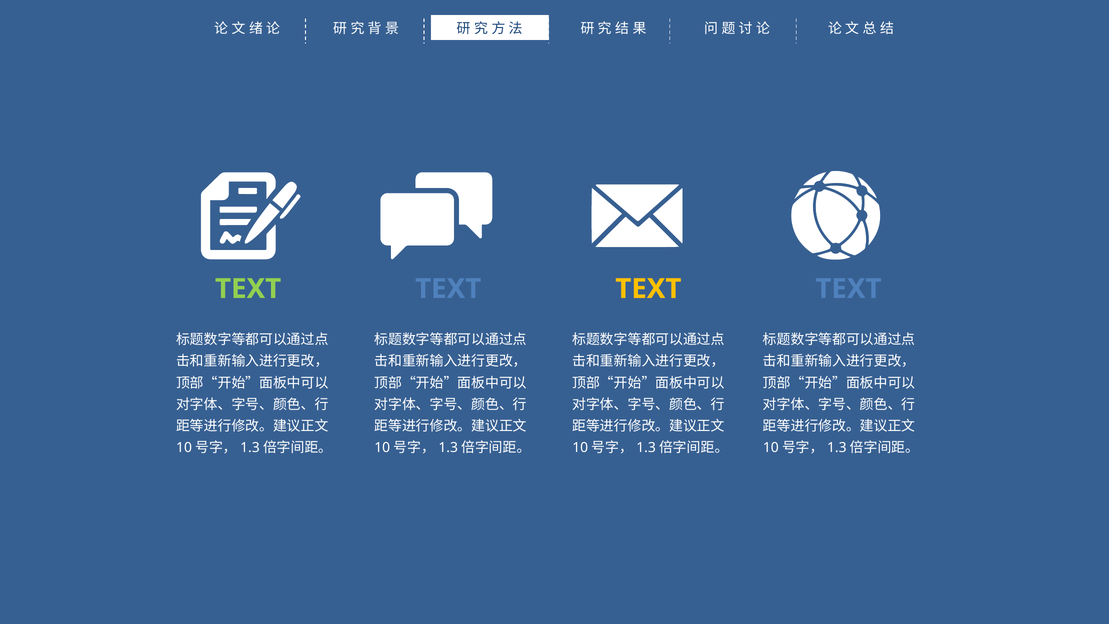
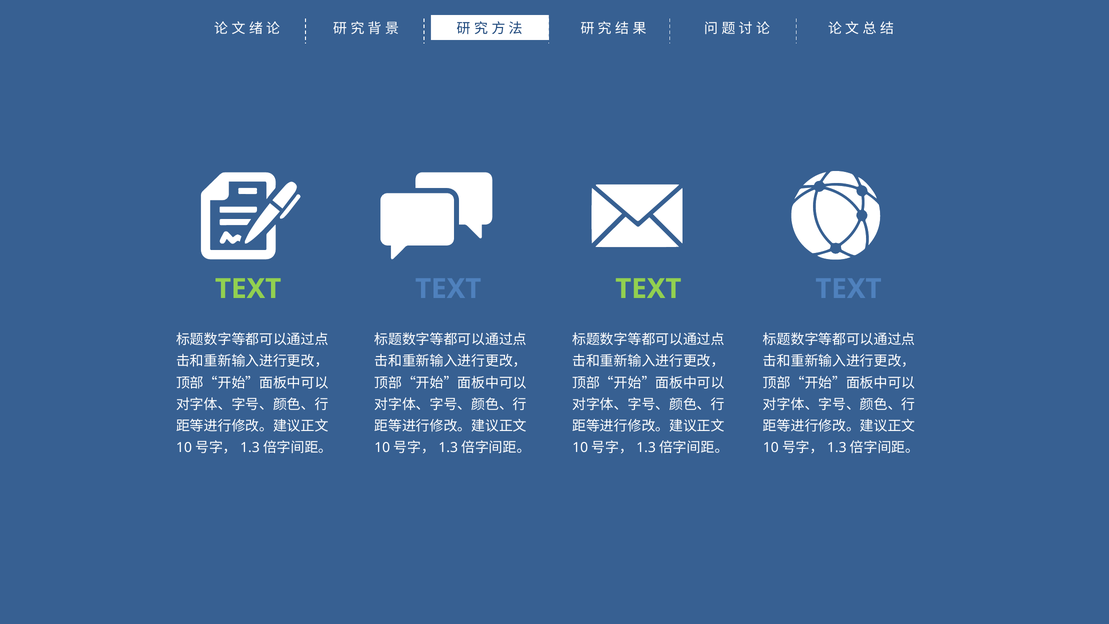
TEXT at (648, 289) colour: yellow -> light green
